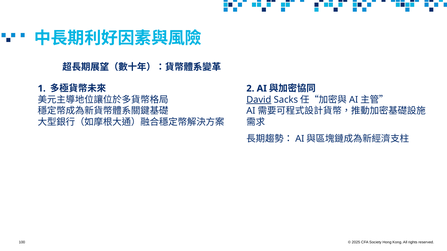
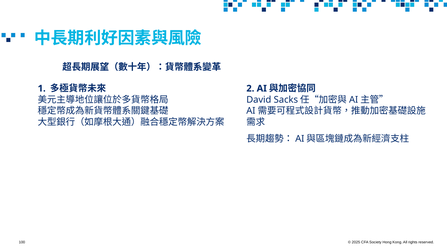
David underline: present -> none
